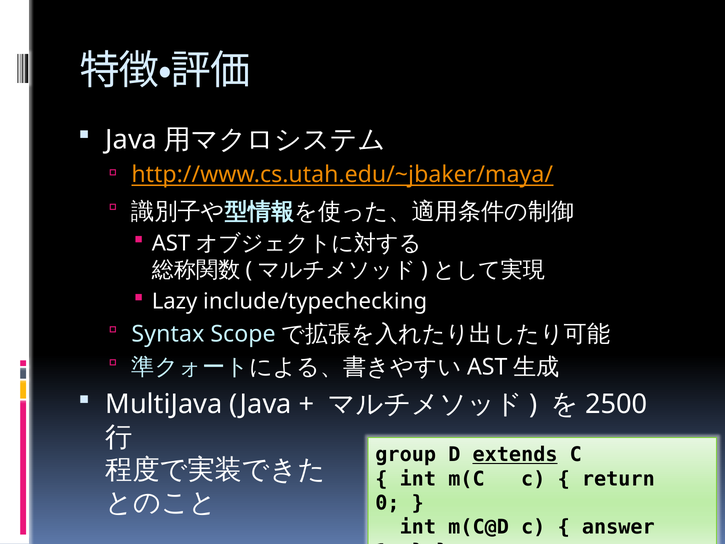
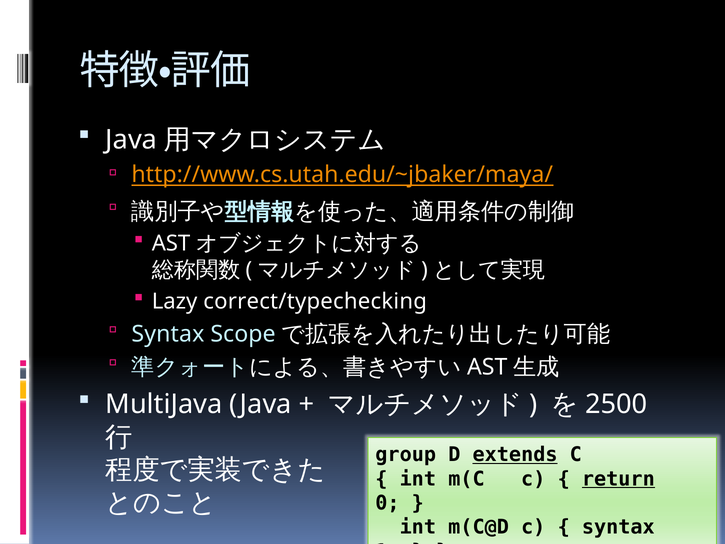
include/typechecking: include/typechecking -> correct/typechecking
return underline: none -> present
answer at (618, 527): answer -> syntax
